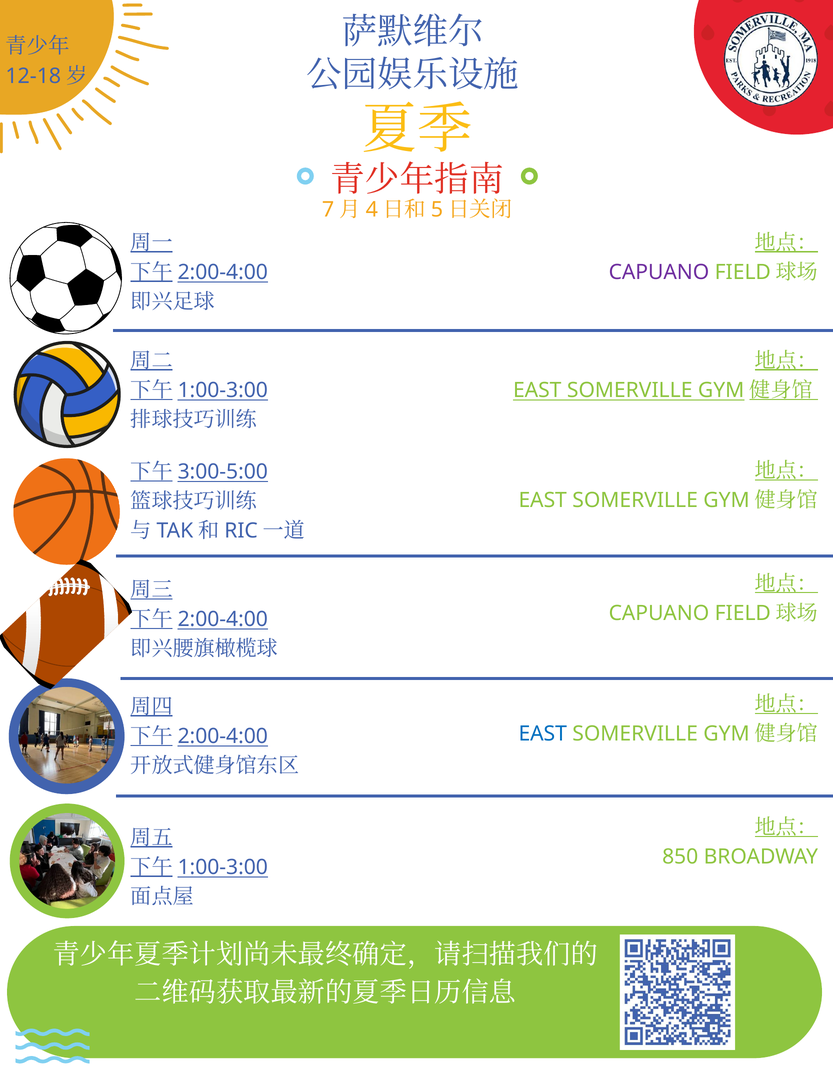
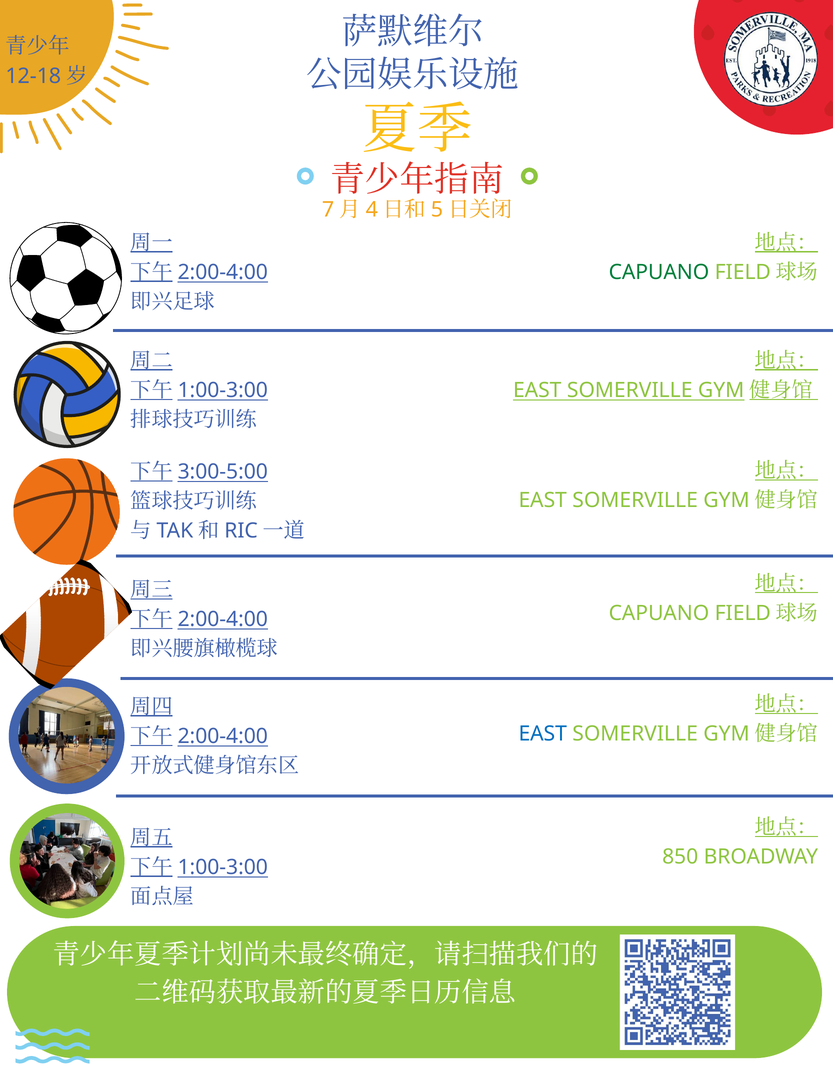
CAPUANO at (659, 272) colour: purple -> green
